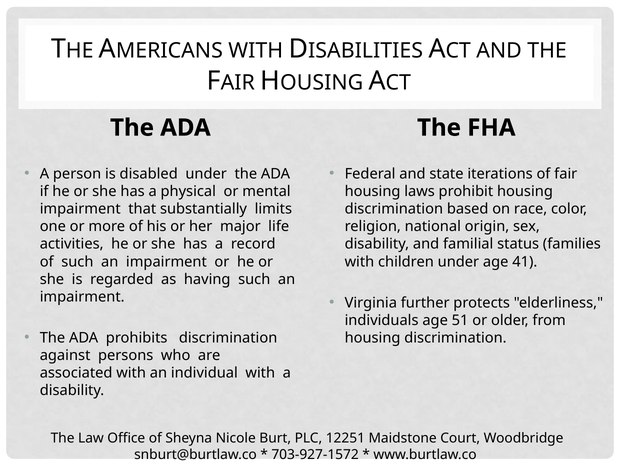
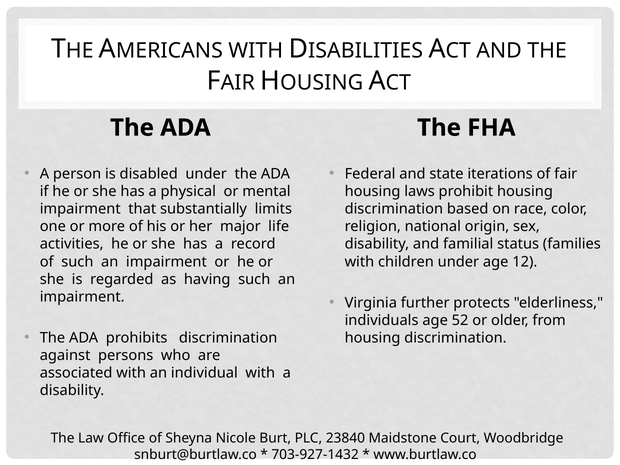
41: 41 -> 12
51: 51 -> 52
12251: 12251 -> 23840
703-927-1572: 703-927-1572 -> 703-927-1432
